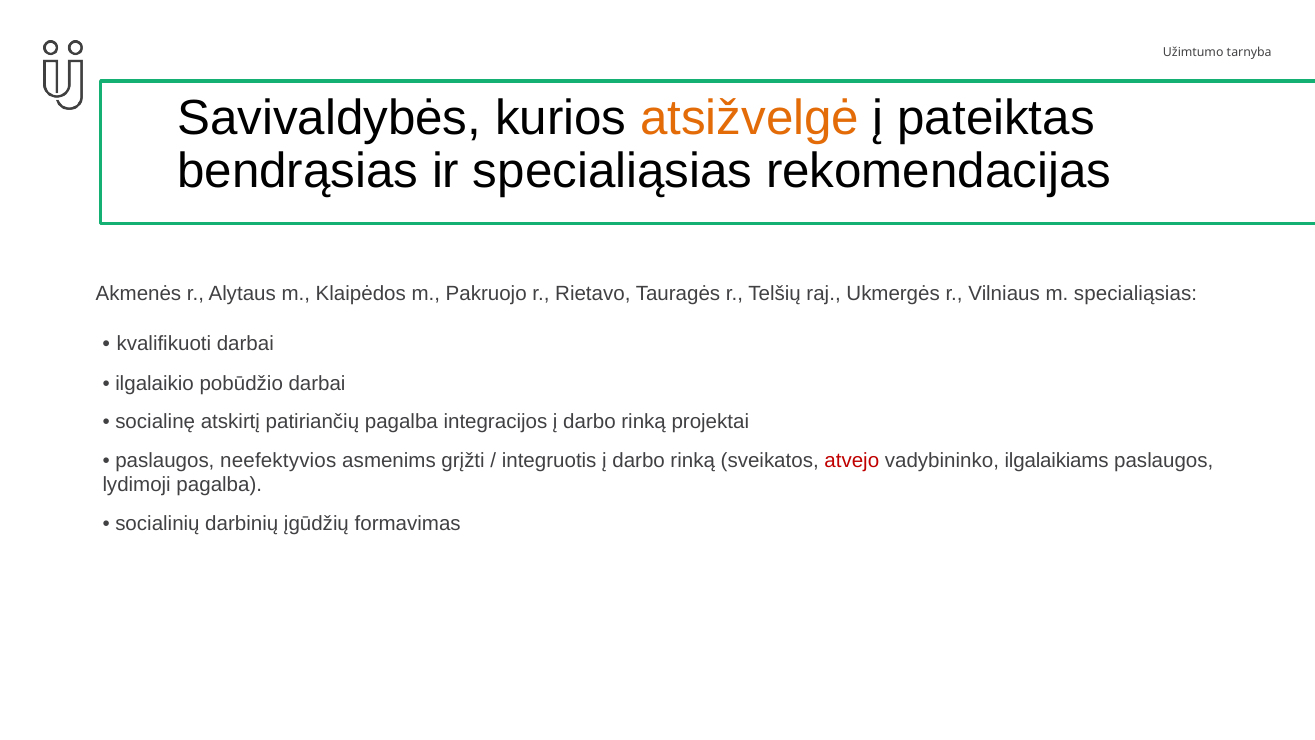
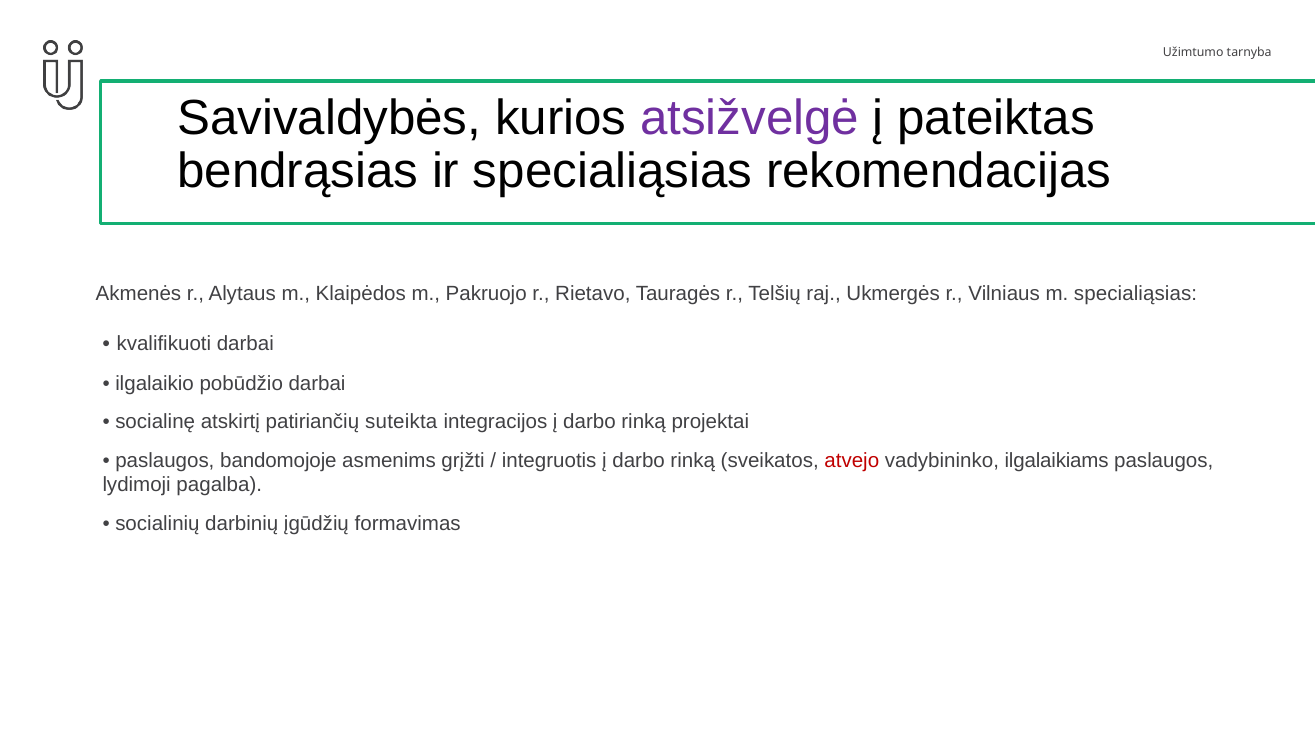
atsižvelgė colour: orange -> purple
patiriančių pagalba: pagalba -> suteikta
neefektyvios: neefektyvios -> bandomojoje
